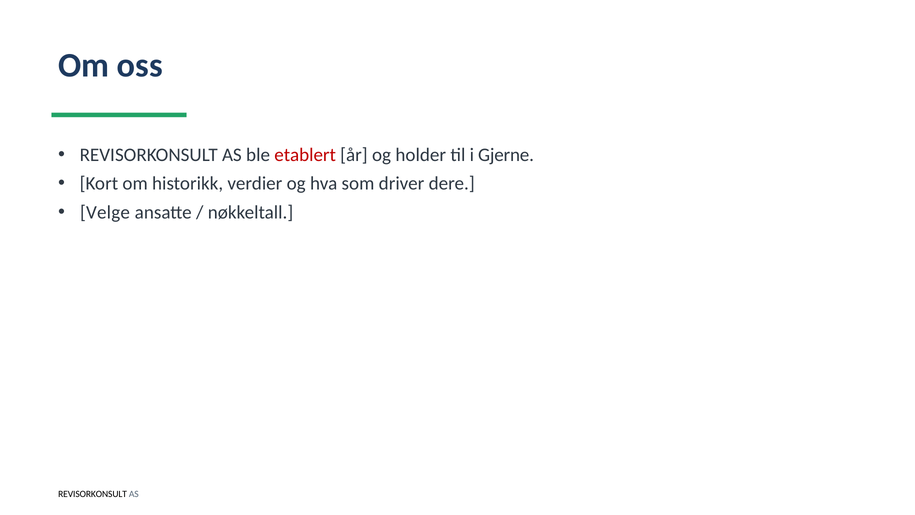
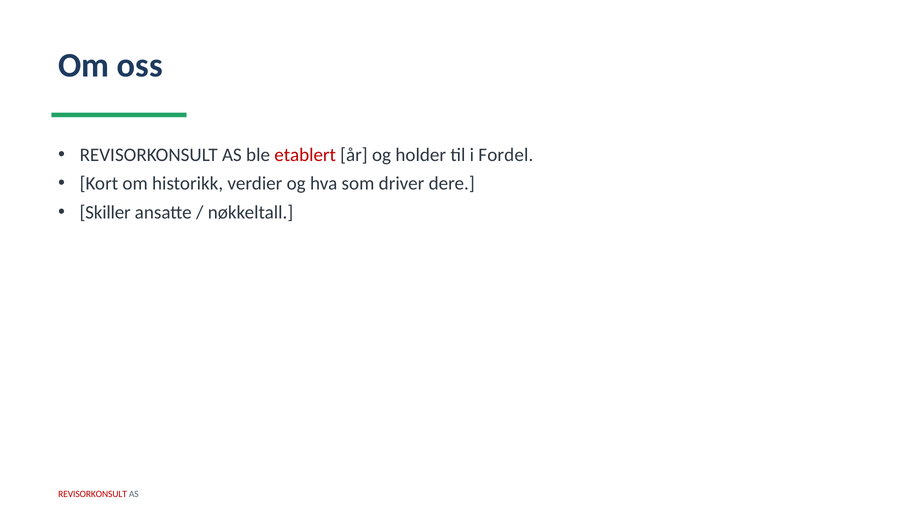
Gjerne: Gjerne -> Fordel
Velge: Velge -> Skiller
REVISORKONSULT at (93, 494) colour: black -> red
